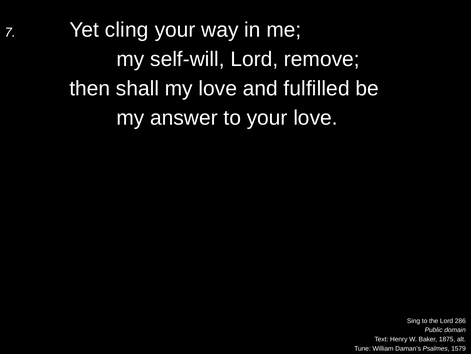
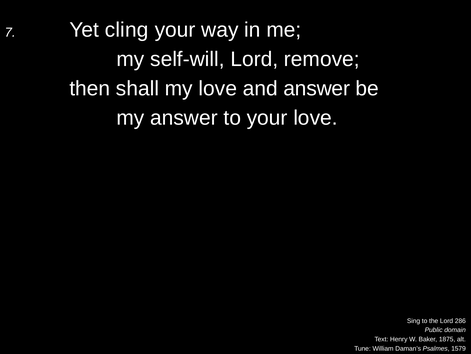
and fulfilled: fulfilled -> answer
